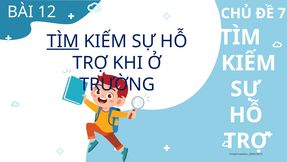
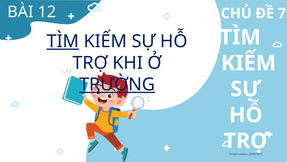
TRƯỜNG underline: none -> present
